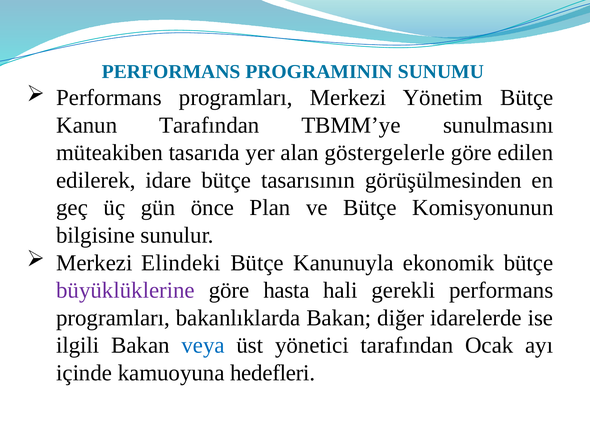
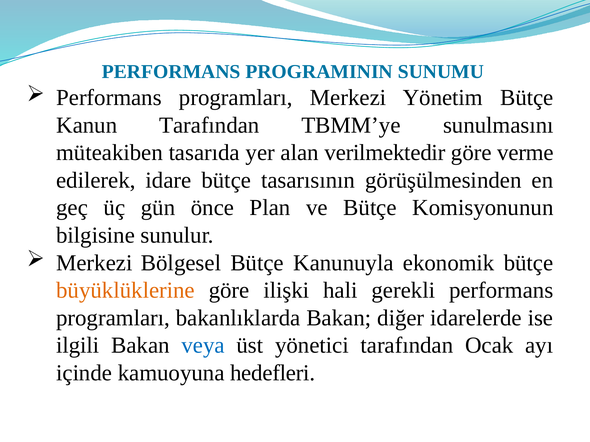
göstergelerle: göstergelerle -> verilmektedir
edilen: edilen -> verme
Elindeki: Elindeki -> Bölgesel
büyüklüklerine colour: purple -> orange
hasta: hasta -> ilişki
